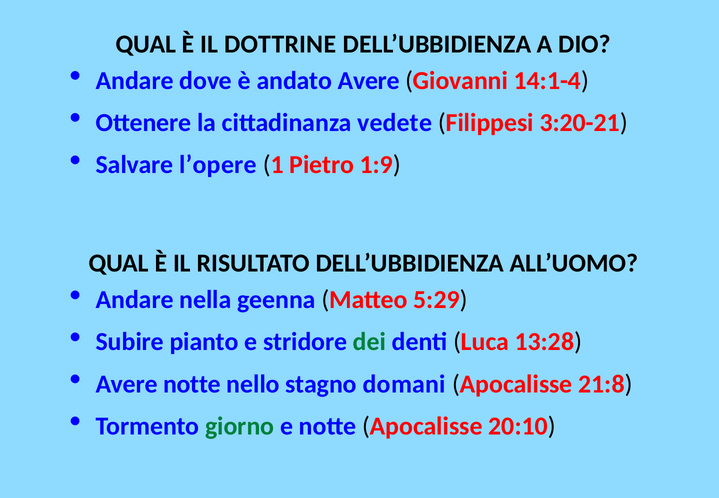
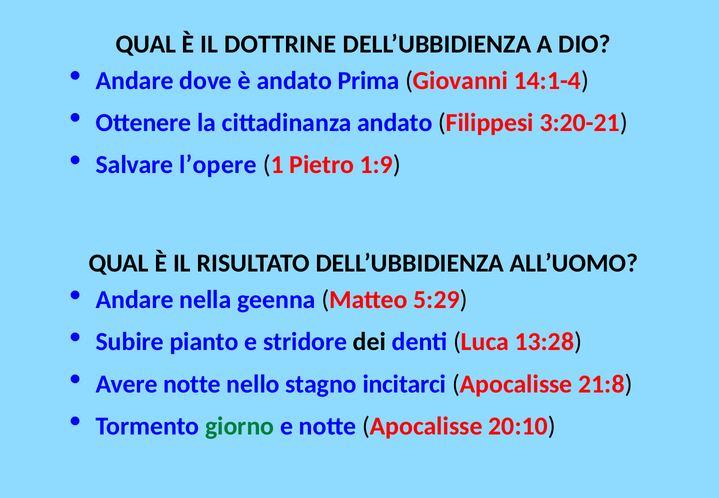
andato Avere: Avere -> Prima
cittadinanza vedete: vedete -> andato
dei colour: green -> black
domani: domani -> incitarci
